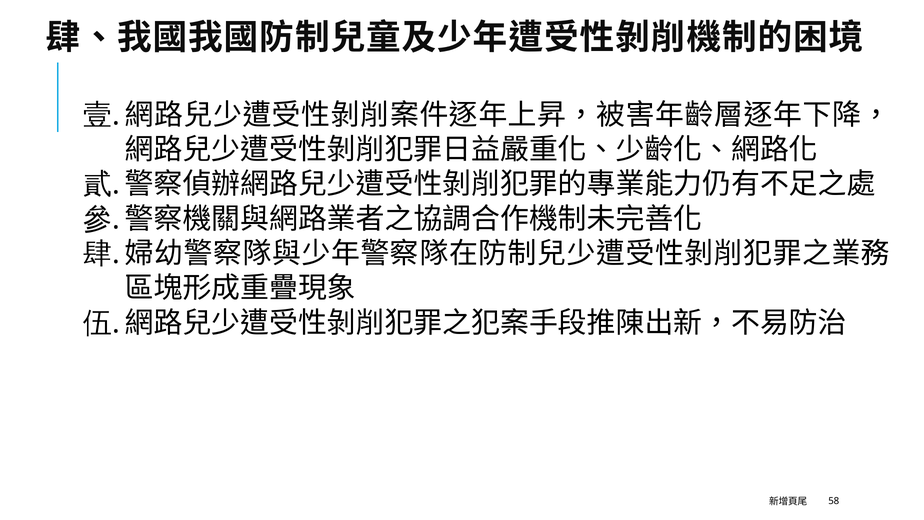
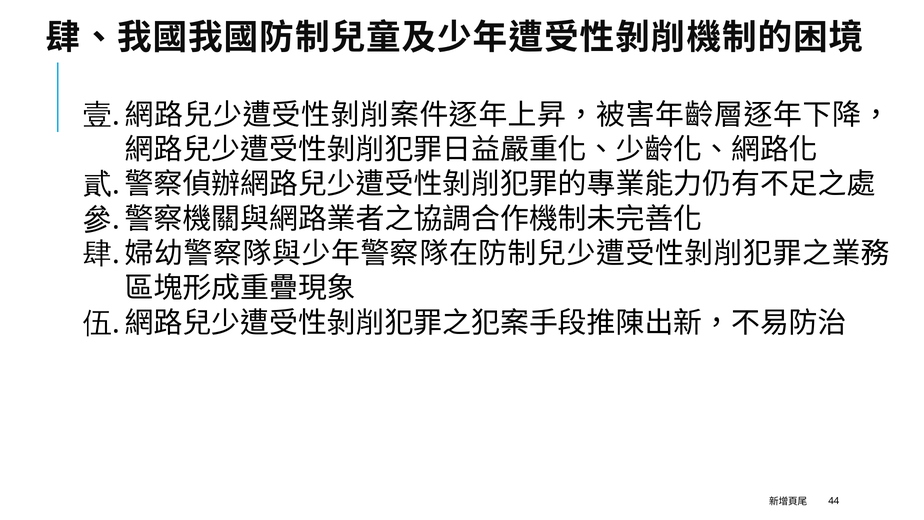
58: 58 -> 44
